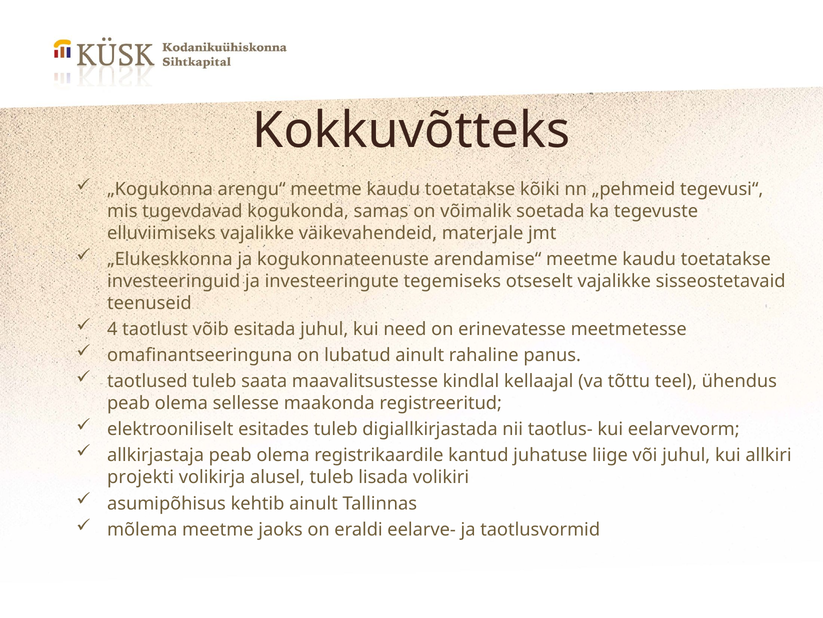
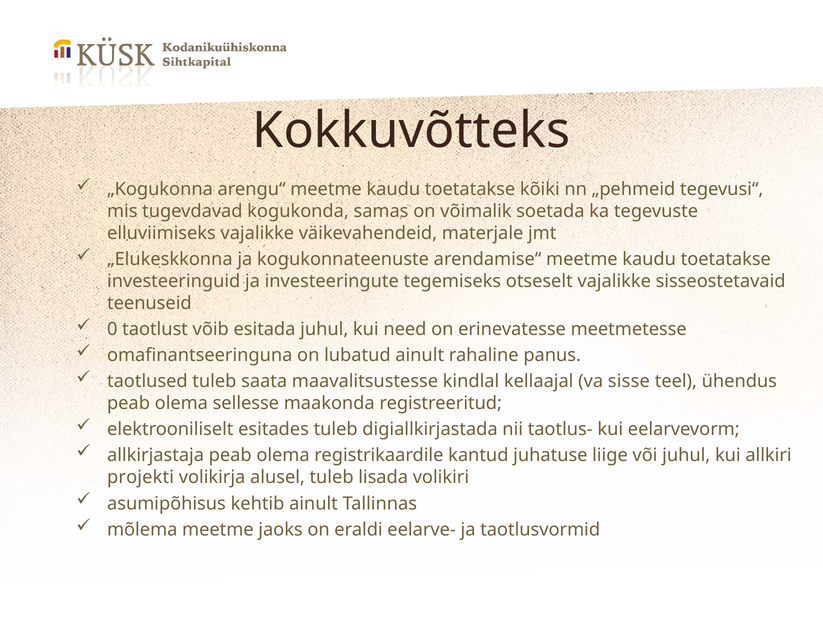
4: 4 -> 0
tõttu: tõttu -> sisse
